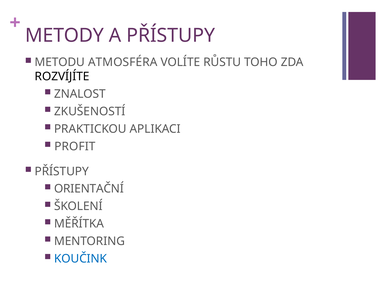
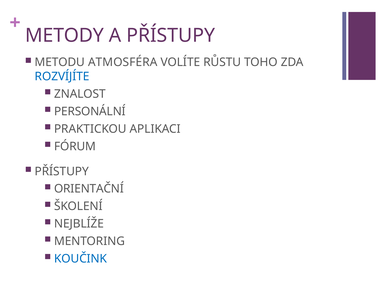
ROZVÍJÍTE colour: black -> blue
ZKUŠENOSTÍ: ZKUŠENOSTÍ -> PERSONÁLNÍ
PROFIT: PROFIT -> FÓRUM
MĚŘÍTKA: MĚŘÍTKA -> NEJBLÍŽE
